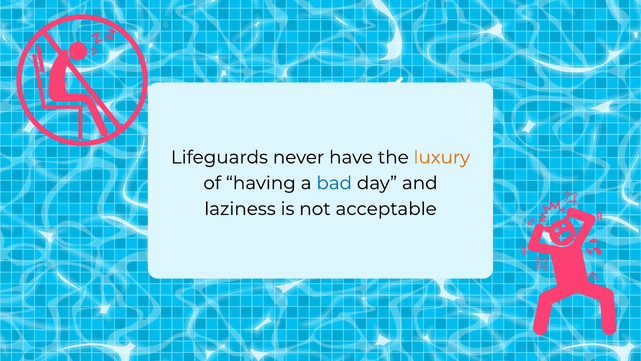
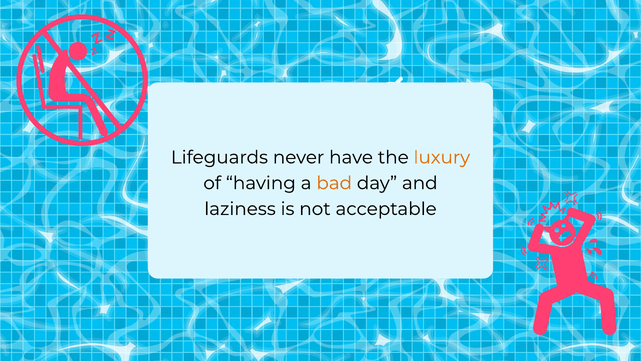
bad colour: blue -> orange
